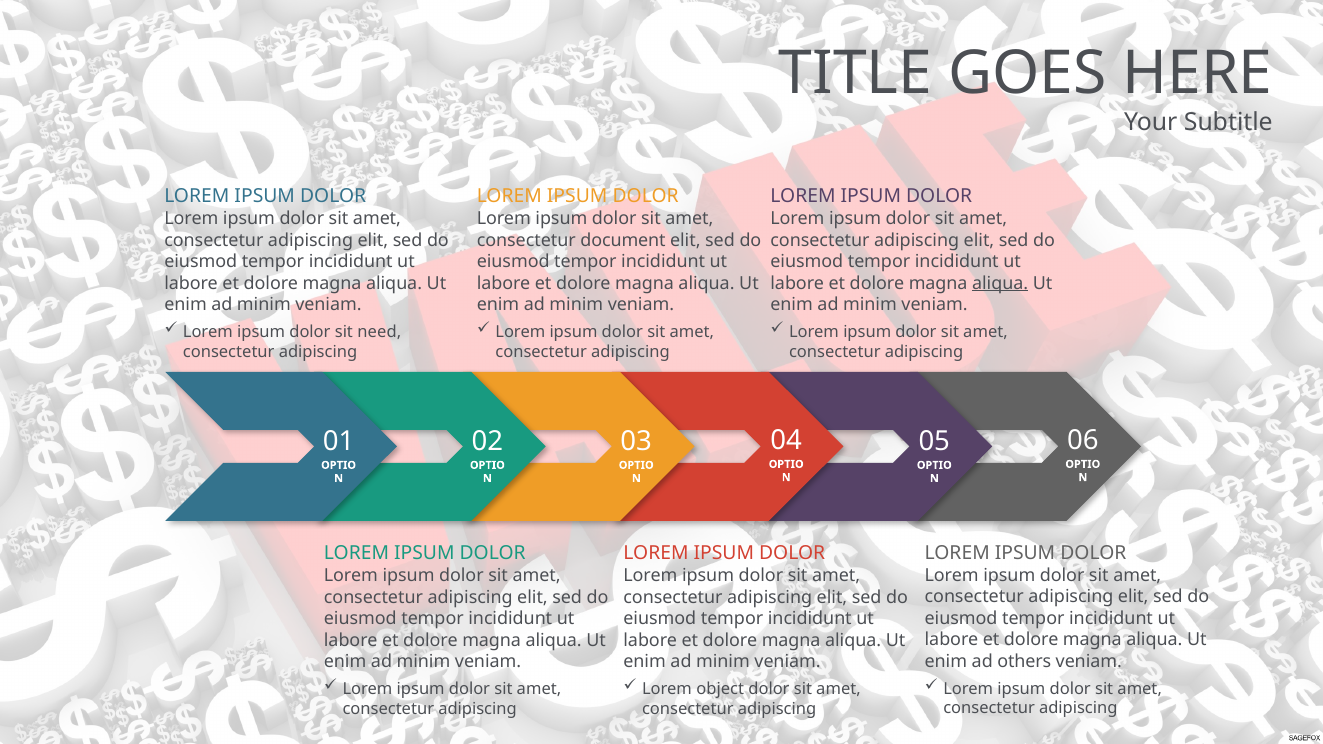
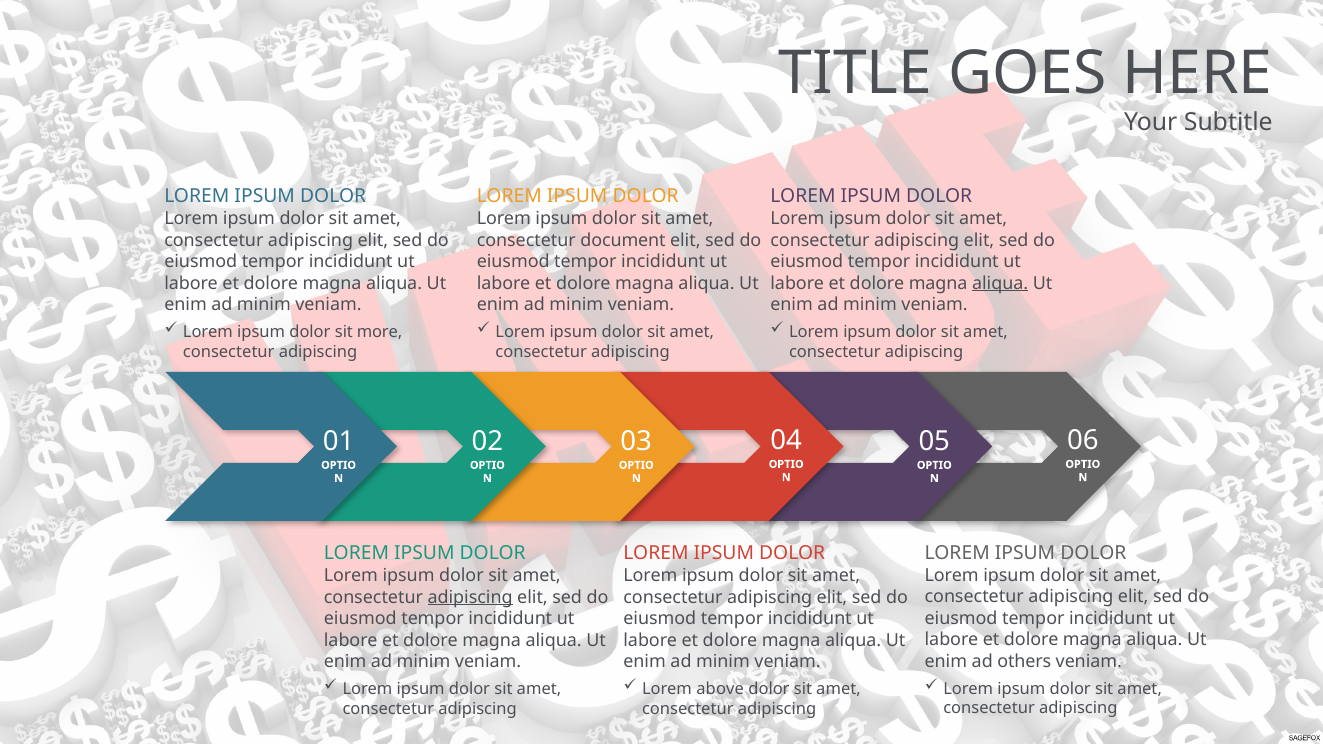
need: need -> more
adipiscing at (470, 597) underline: none -> present
object: object -> above
